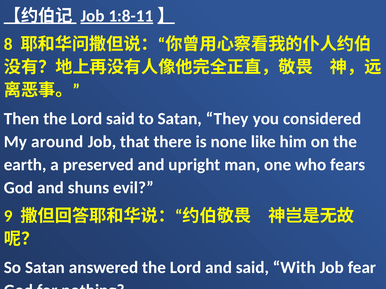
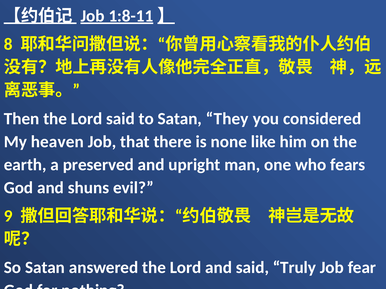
around: around -> heaven
With: With -> Truly
